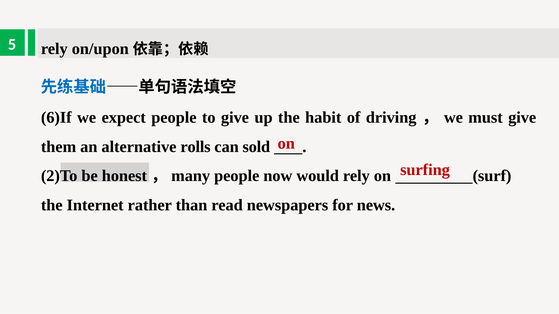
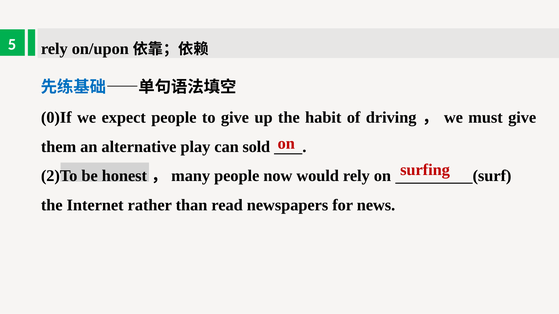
6)If: 6)If -> 0)If
rolls: rolls -> play
